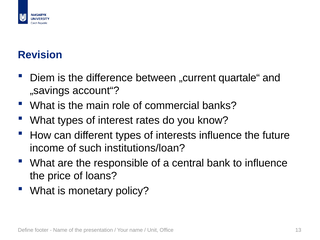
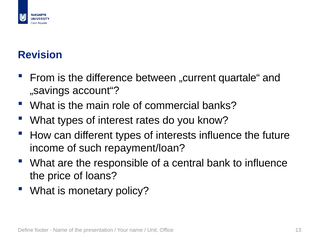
Diem: Diem -> From
institutions/loan: institutions/loan -> repayment/loan
